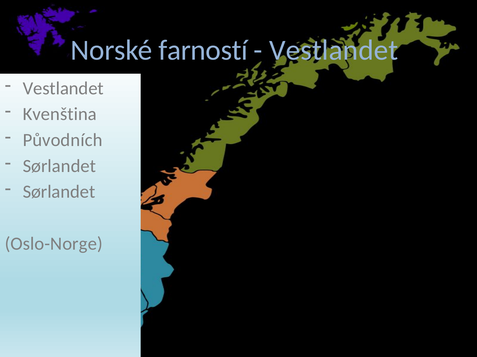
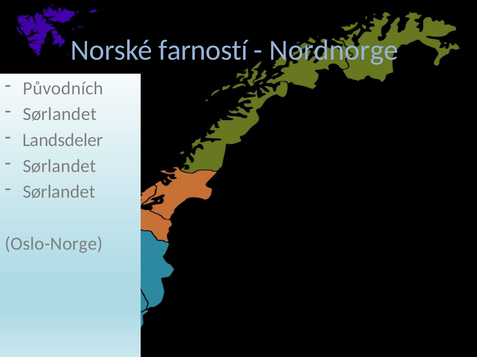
Vestlandet at (334, 50): Vestlandet -> Nordnorge
Vestlandet at (63, 88): Vestlandet -> Původních
Kvenština at (60, 114): Kvenština -> Sørlandet
Původních: Původních -> Landsdeler
